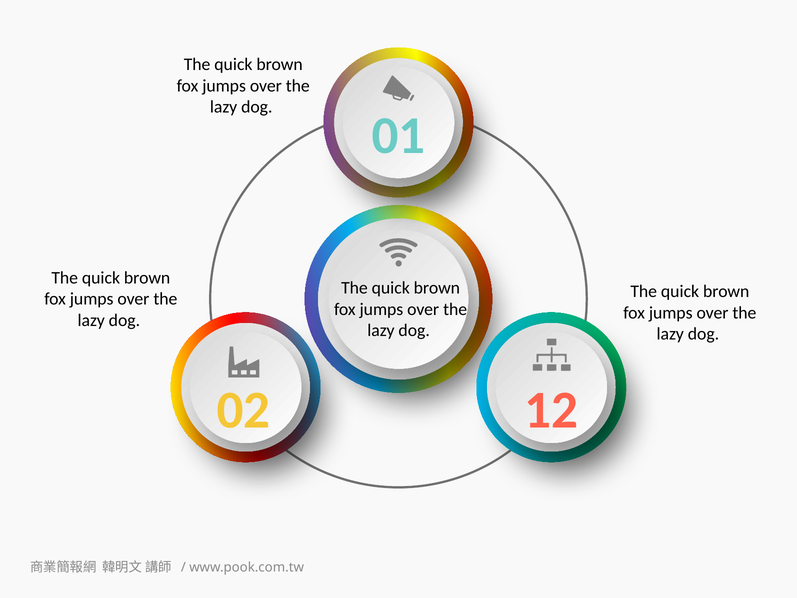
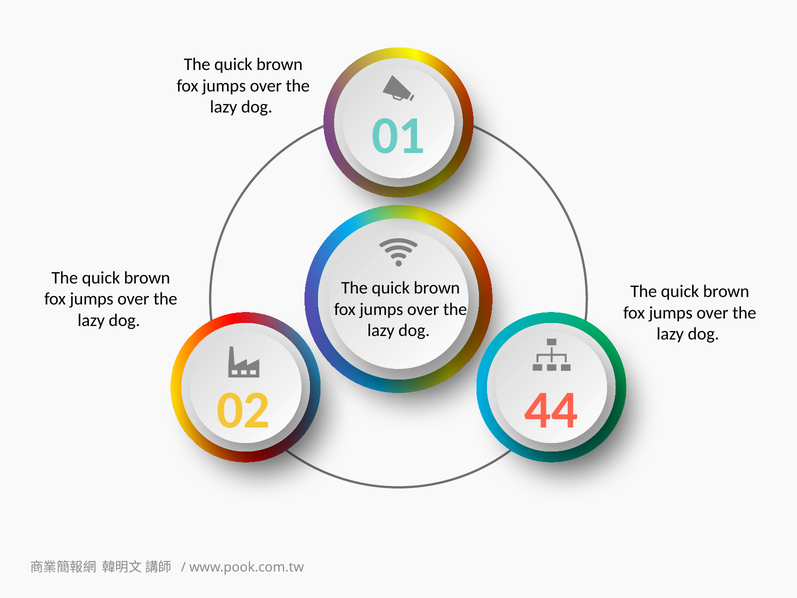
12: 12 -> 44
